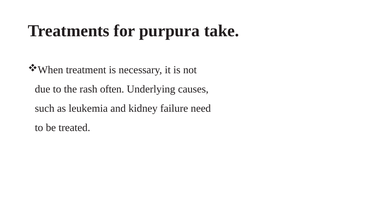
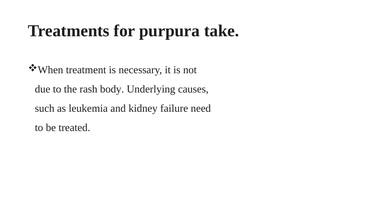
often: often -> body
